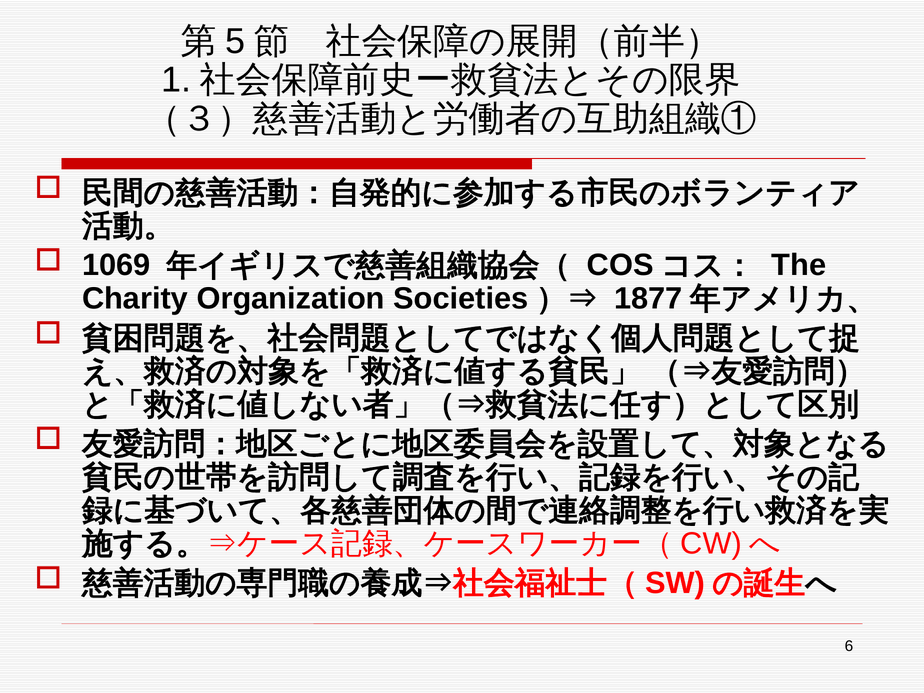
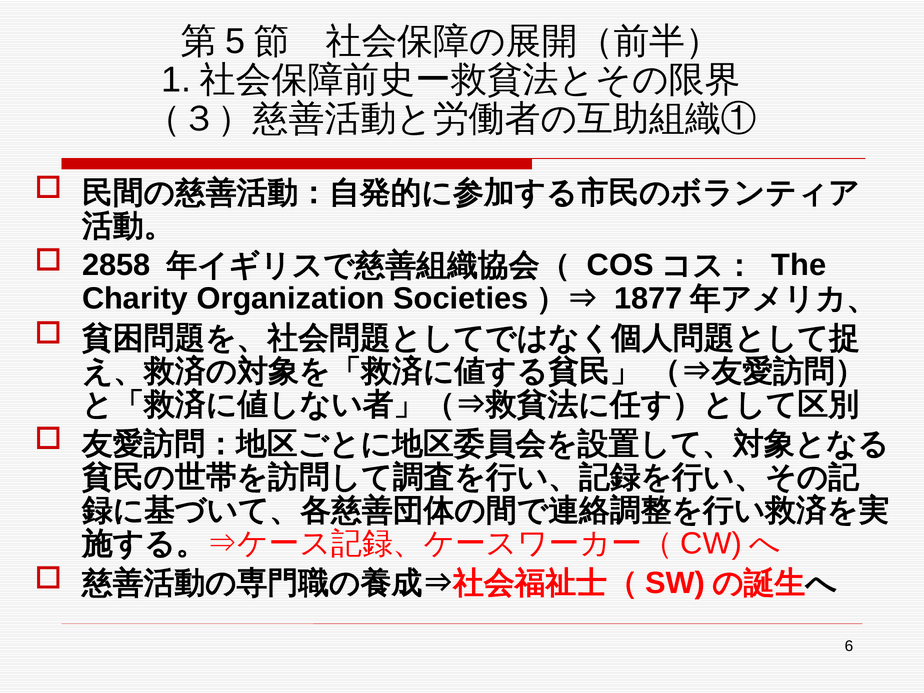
1069: 1069 -> 2858
